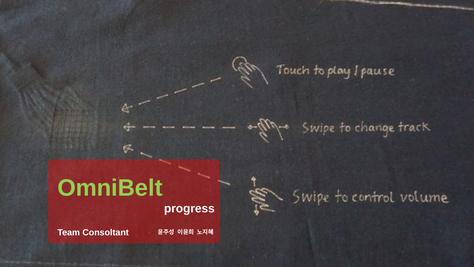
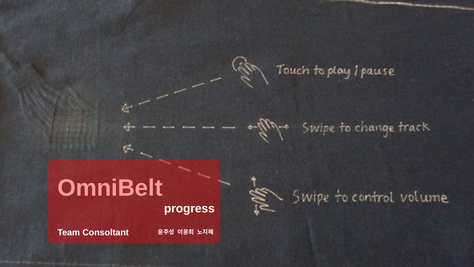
OmniBelt colour: light green -> pink
